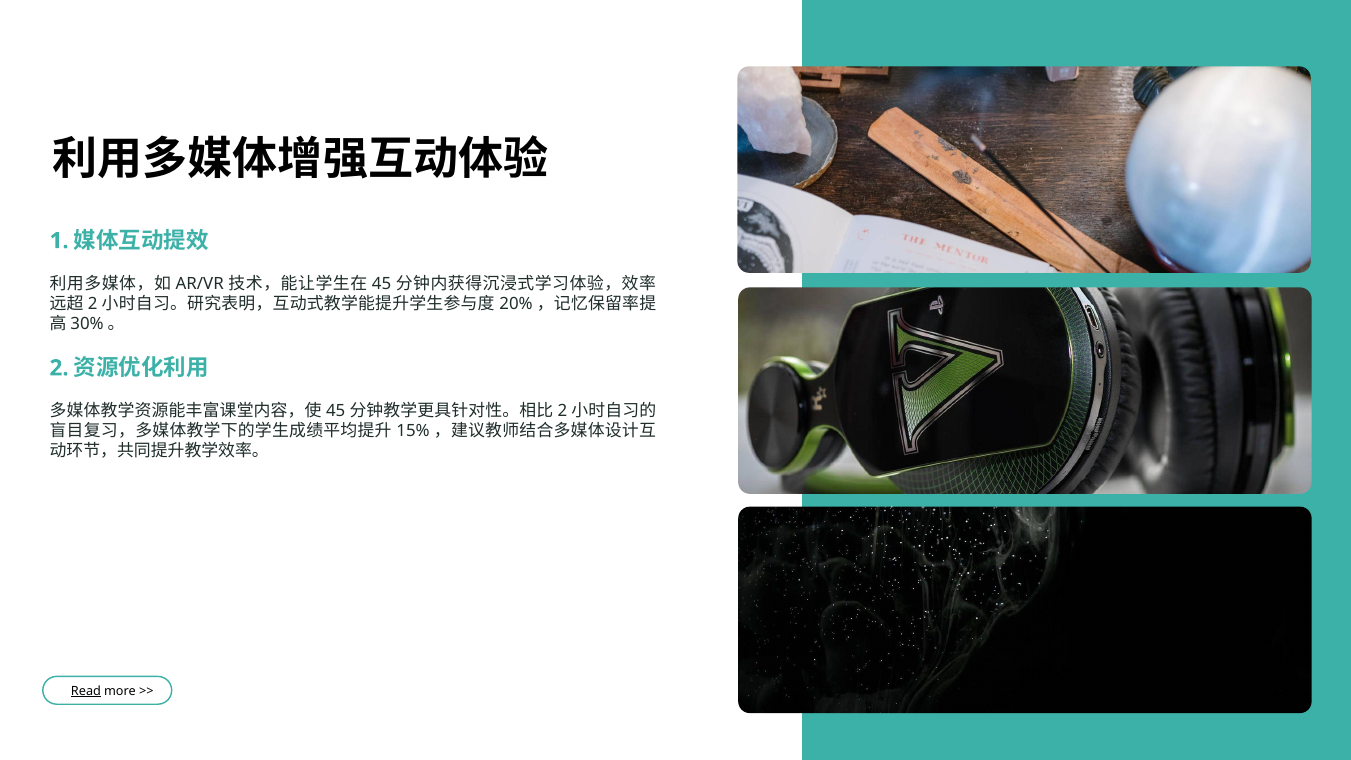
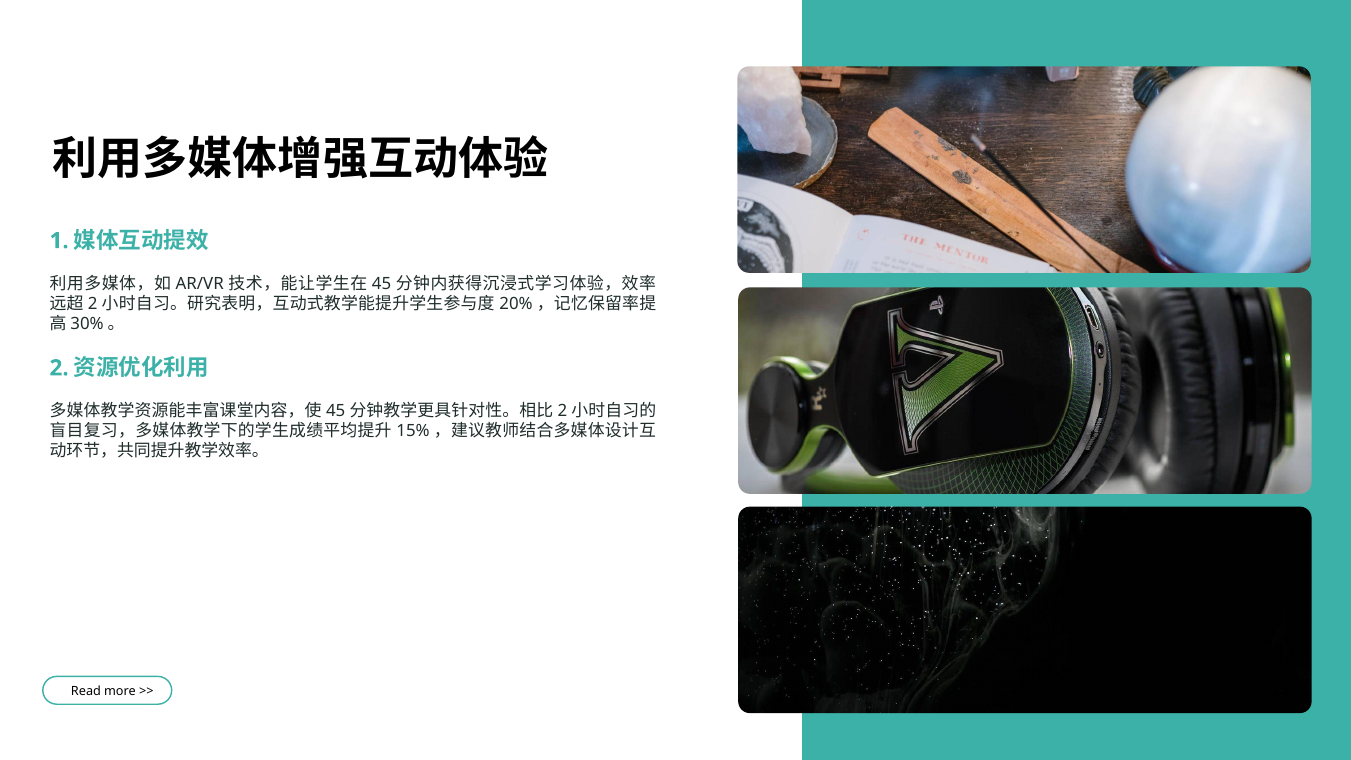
Read underline: present -> none
